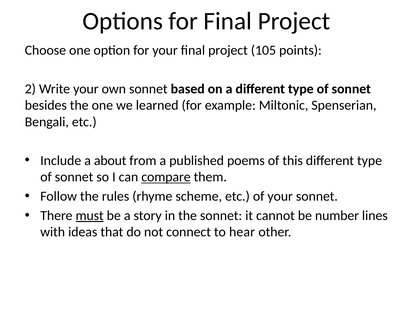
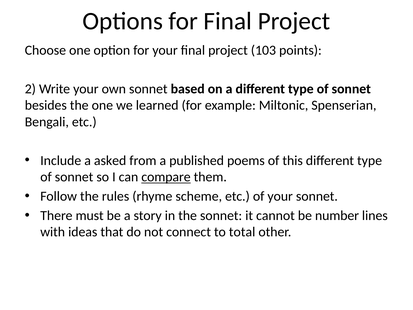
105: 105 -> 103
about: about -> asked
must underline: present -> none
hear: hear -> total
